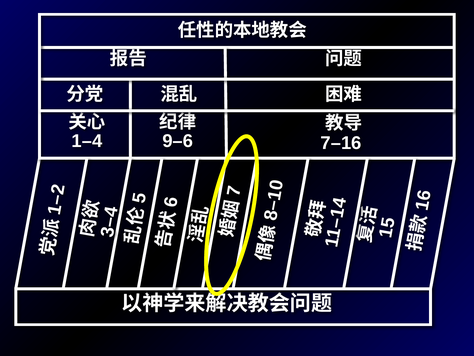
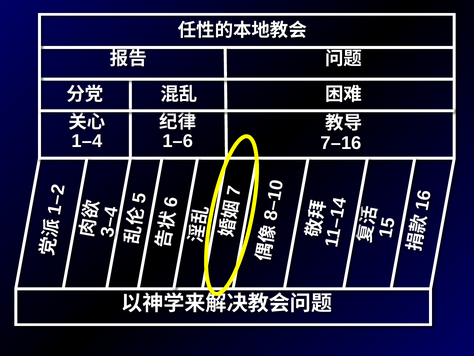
9–6: 9–6 -> 1–6
